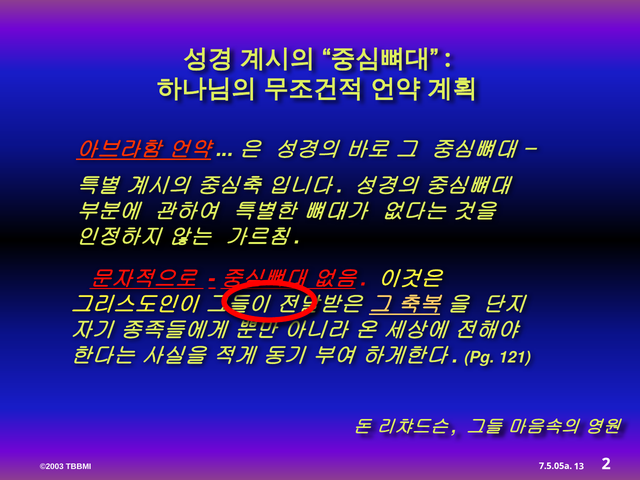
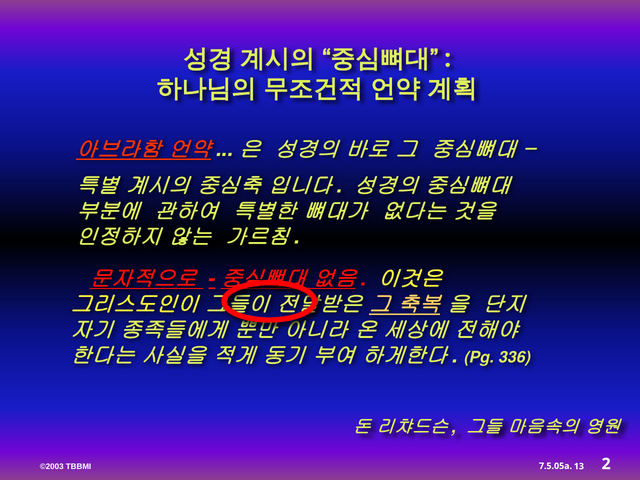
121: 121 -> 336
